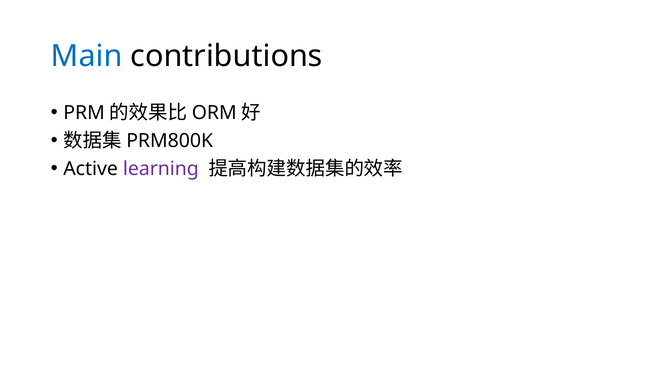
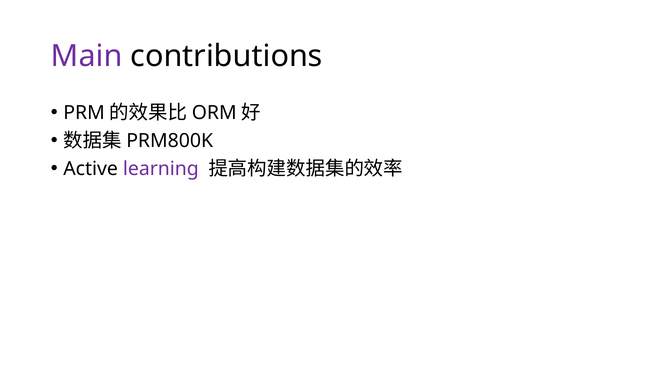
Main colour: blue -> purple
